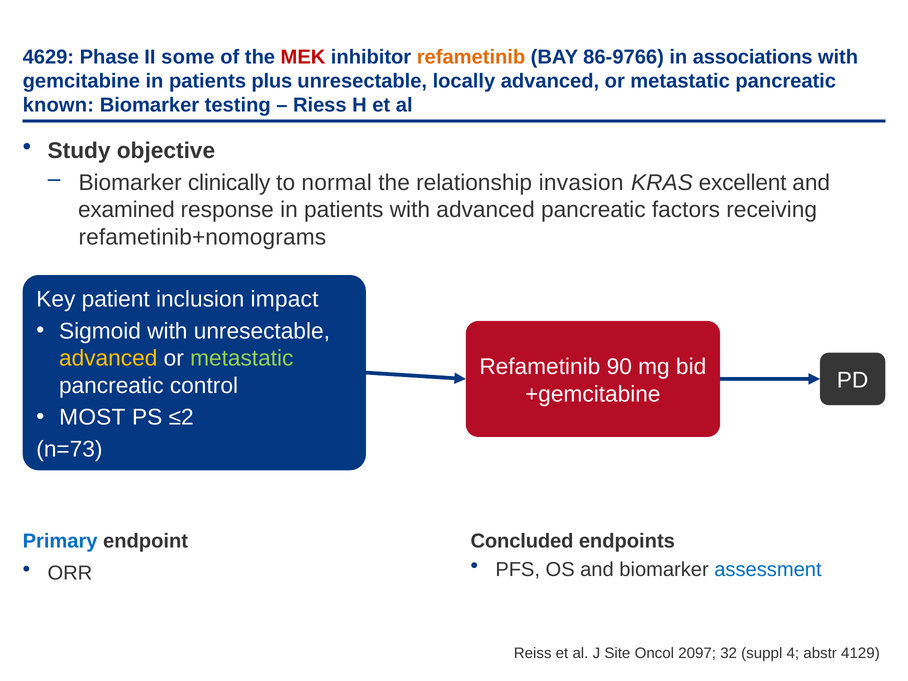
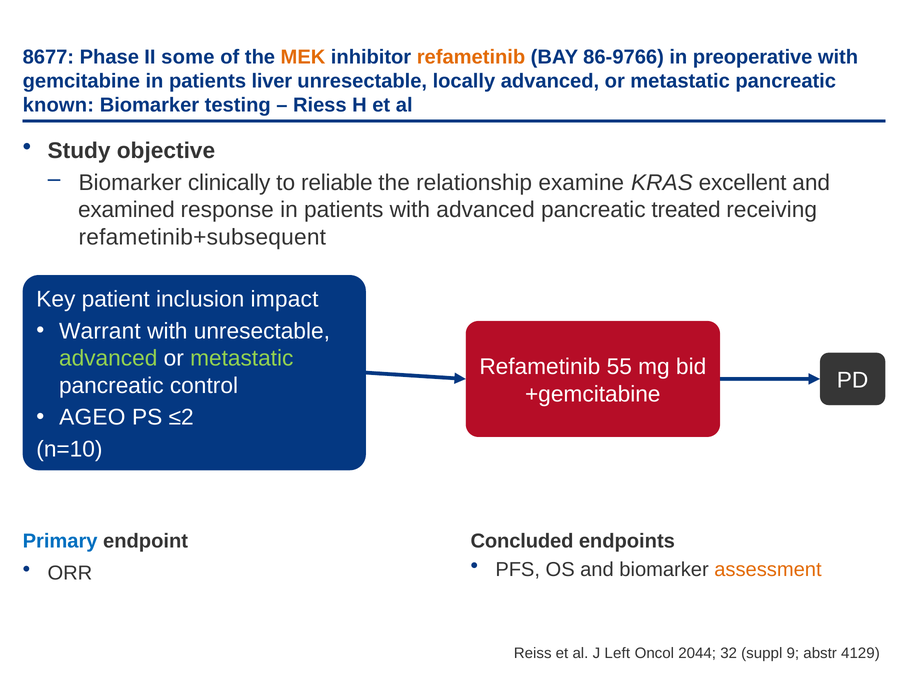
4629: 4629 -> 8677
MEK colour: red -> orange
associations: associations -> preoperative
plus: plus -> liver
normal: normal -> reliable
invasion: invasion -> examine
factors: factors -> treated
refametinib+nomograms: refametinib+nomograms -> refametinib+subsequent
Sigmoid: Sigmoid -> Warrant
advanced at (108, 358) colour: yellow -> light green
90: 90 -> 55
MOST: MOST -> AGEO
n=73: n=73 -> n=10
assessment colour: blue -> orange
Site: Site -> Left
2097: 2097 -> 2044
4: 4 -> 9
